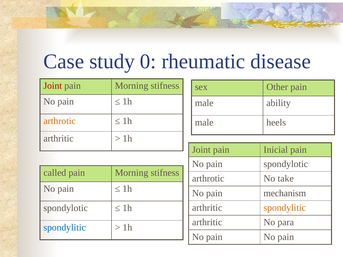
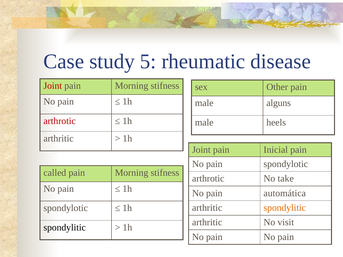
0: 0 -> 5
ability: ability -> alguns
arthrotic at (60, 121) colour: orange -> red
mechanism: mechanism -> automática
para: para -> visit
spondylitic at (65, 228) colour: blue -> black
